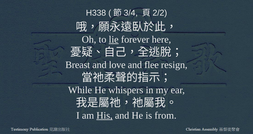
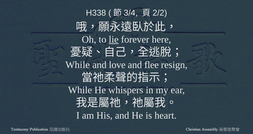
Breast at (78, 65): Breast -> While
His underline: present -> none
from: from -> heart
